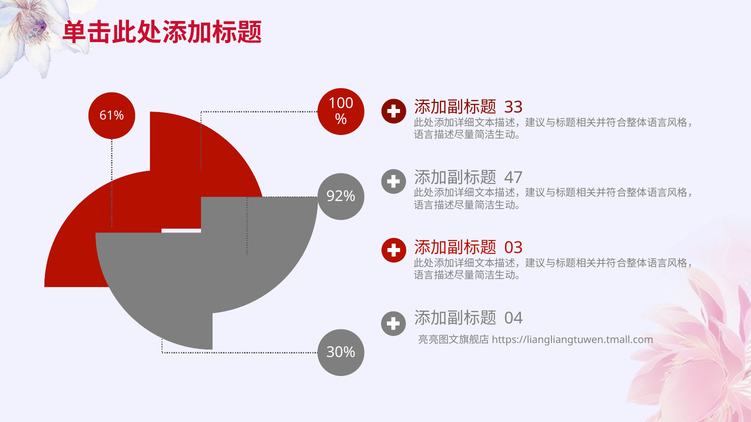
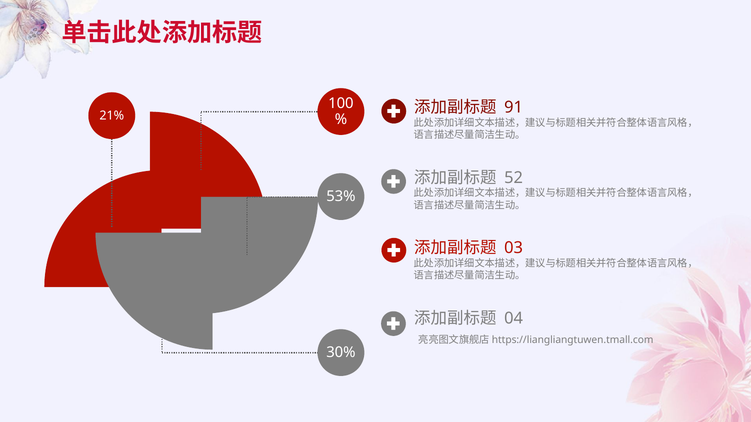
33: 33 -> 91
61%: 61% -> 21%
47: 47 -> 52
92%: 92% -> 53%
